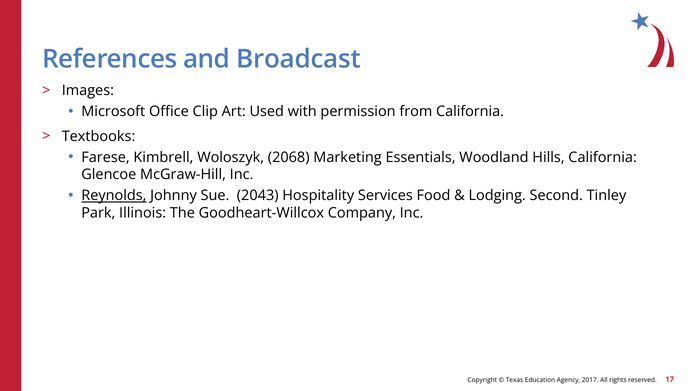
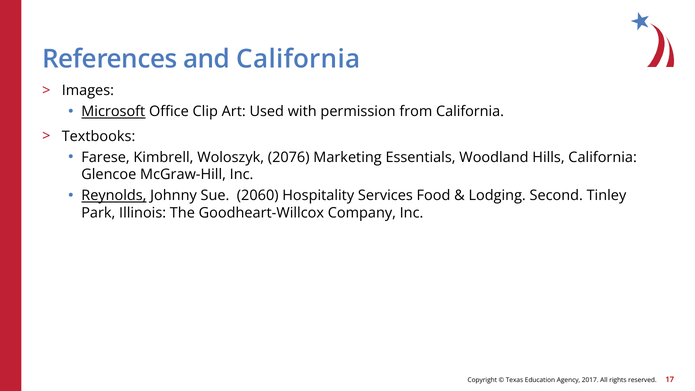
and Broadcast: Broadcast -> California
Microsoft underline: none -> present
2068: 2068 -> 2076
2043: 2043 -> 2060
